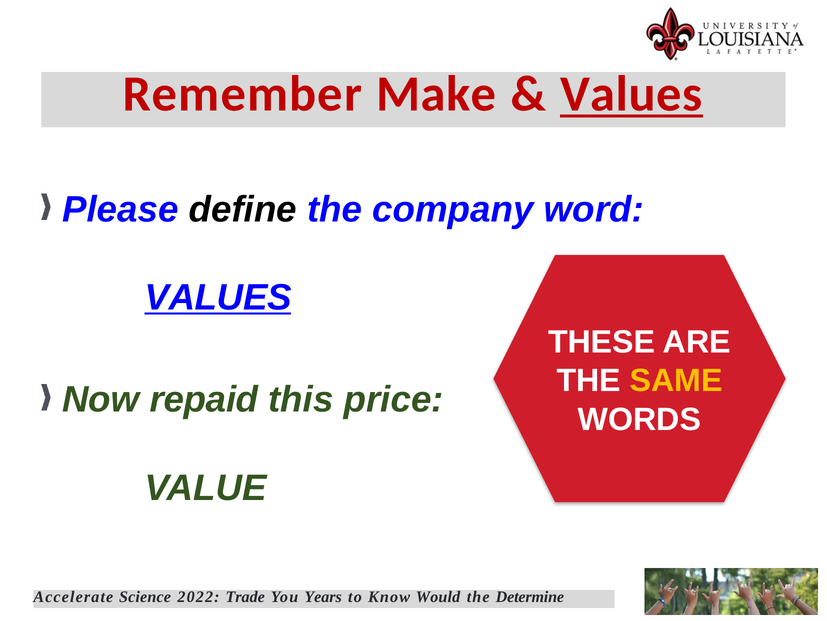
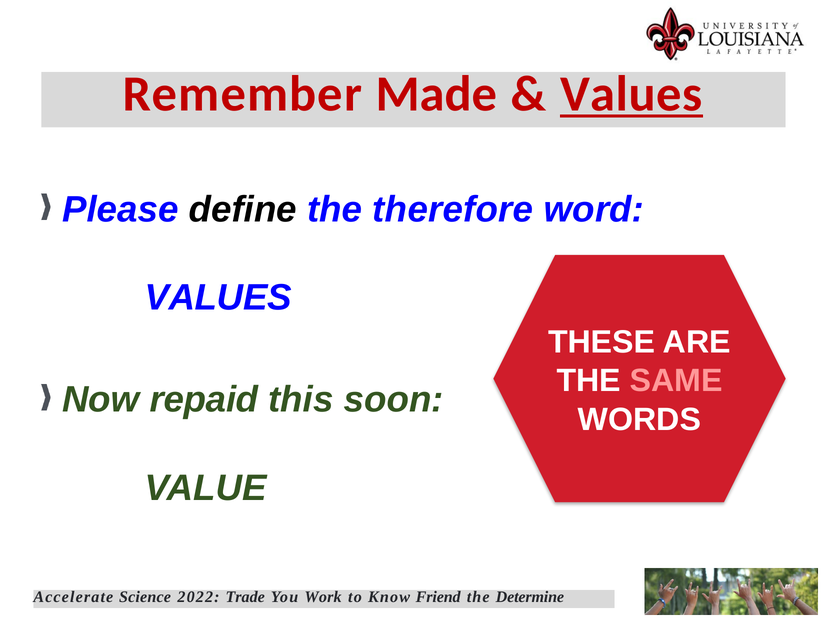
Make: Make -> Made
company: company -> therefore
VALUES at (218, 297) underline: present -> none
SAME colour: yellow -> pink
price: price -> soon
Years: Years -> Work
Would: Would -> Friend
